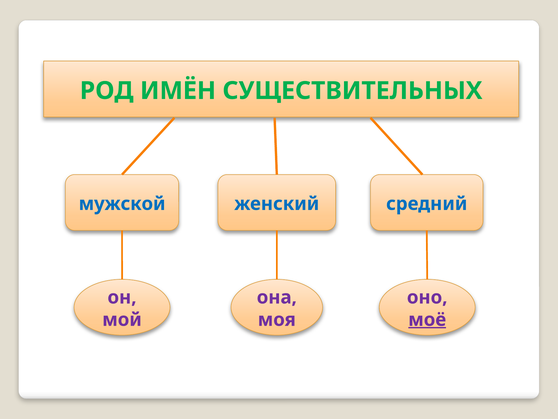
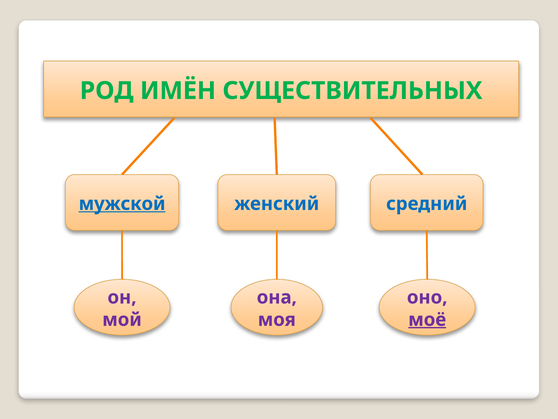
мужской underline: none -> present
